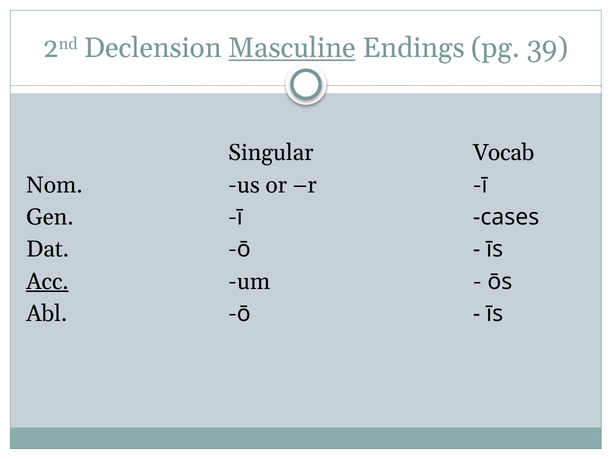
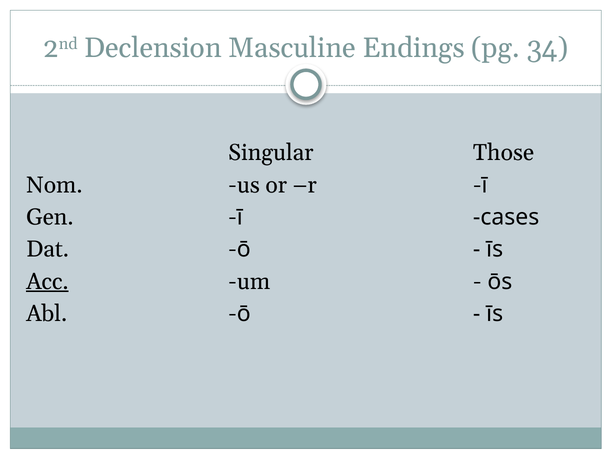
Masculine underline: present -> none
39: 39 -> 34
Vocab: Vocab -> Those
